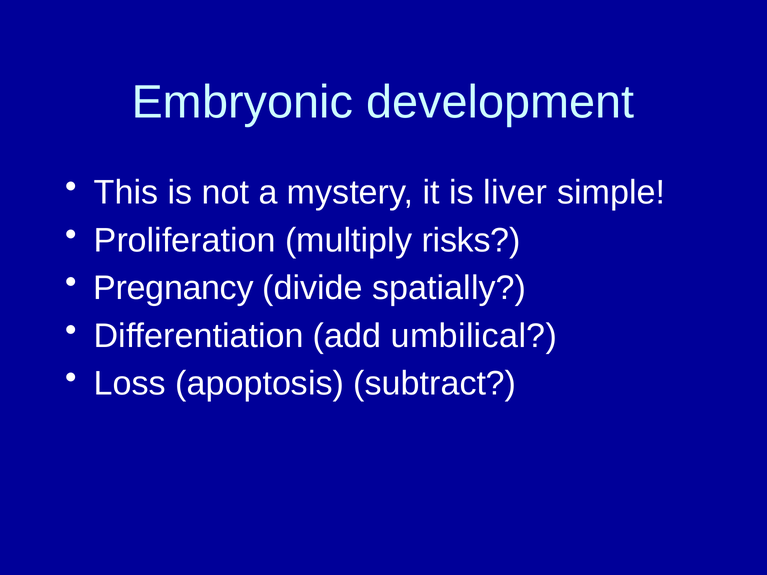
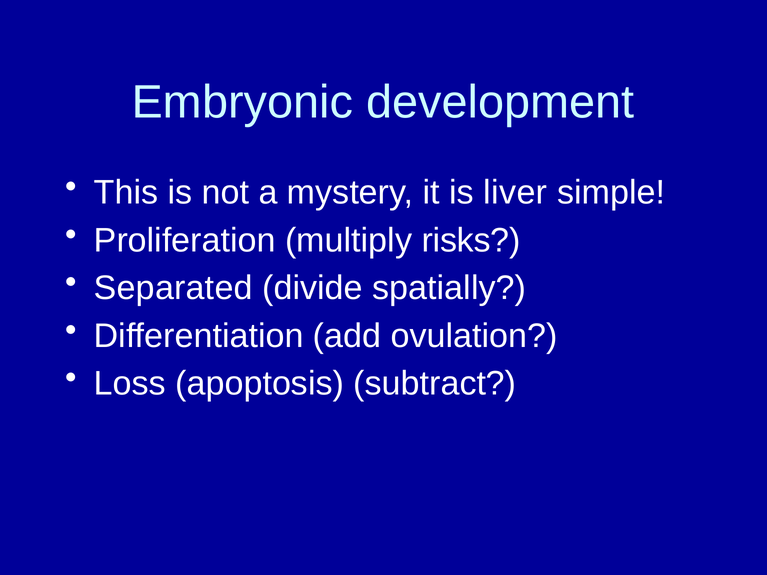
Pregnancy: Pregnancy -> Separated
umbilical: umbilical -> ovulation
